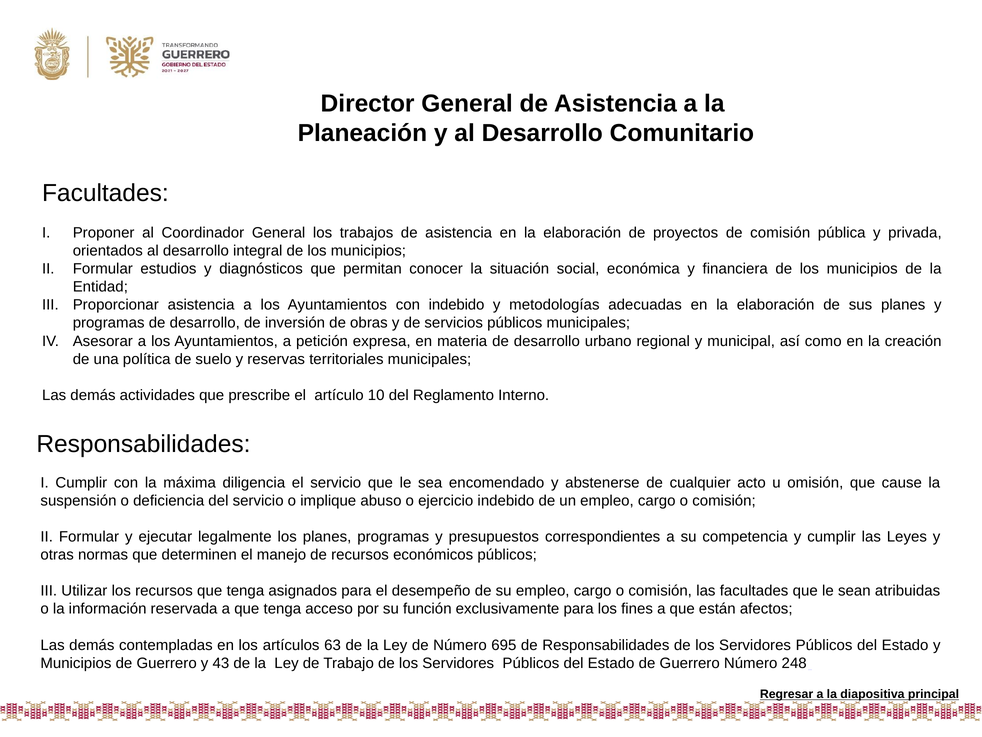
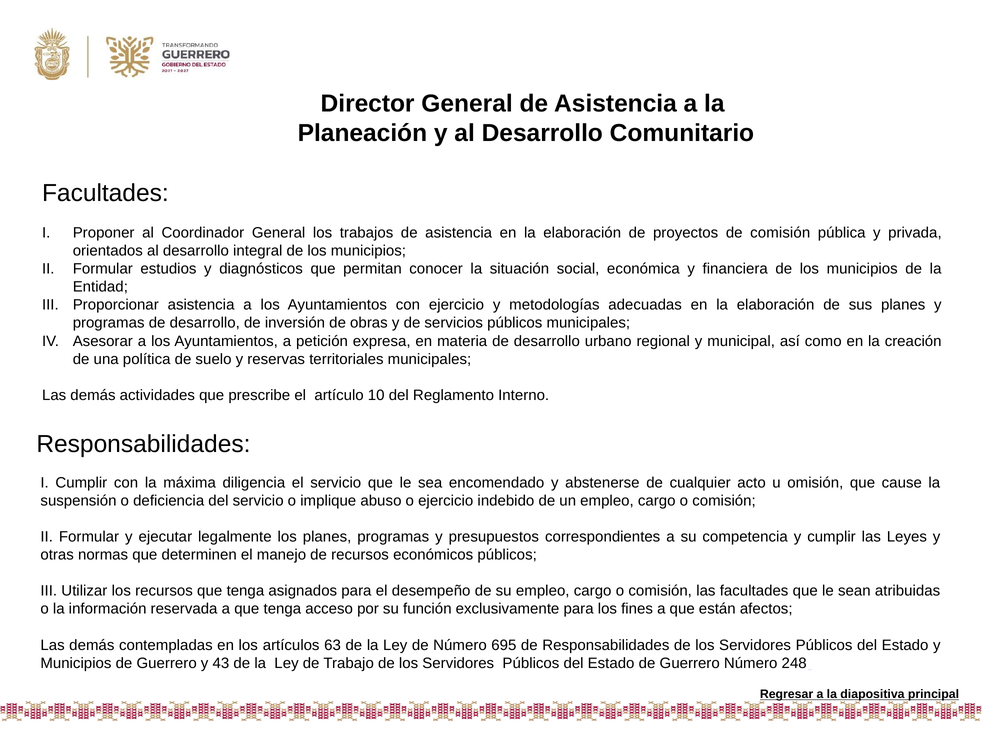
con indebido: indebido -> ejercicio
